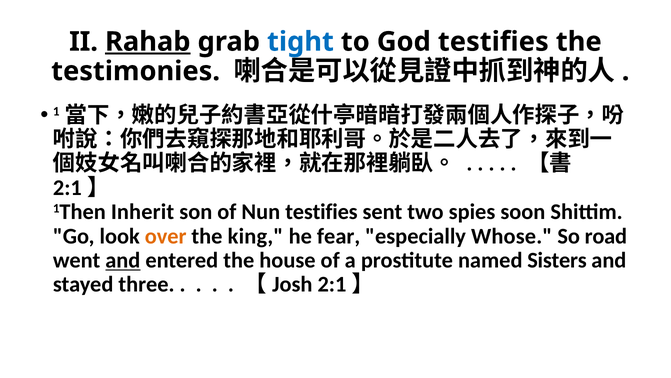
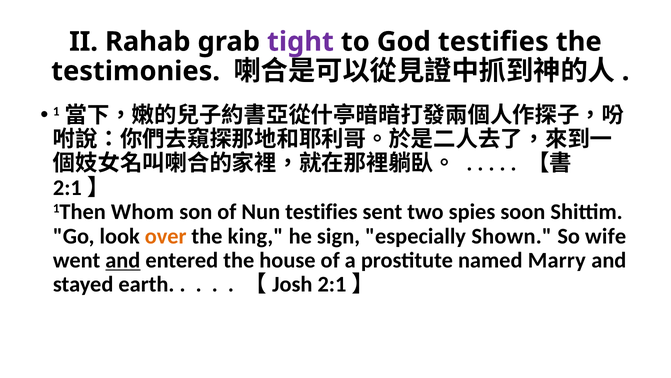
Rahab underline: present -> none
tight colour: blue -> purple
Inherit: Inherit -> Whom
fear: fear -> sign
Whose: Whose -> Shown
road: road -> wife
Sisters: Sisters -> Marry
three: three -> earth
